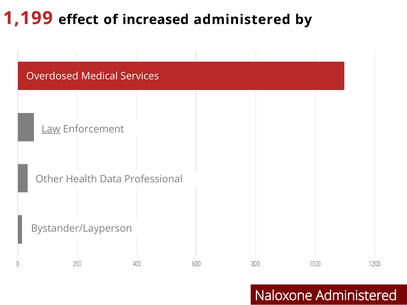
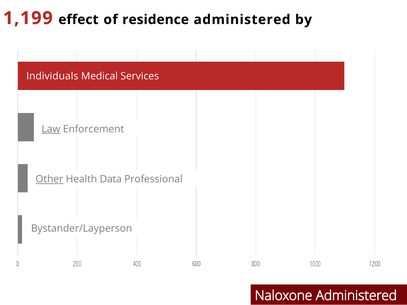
increased: increased -> residence
Overdosed: Overdosed -> Individuals
Other underline: none -> present
